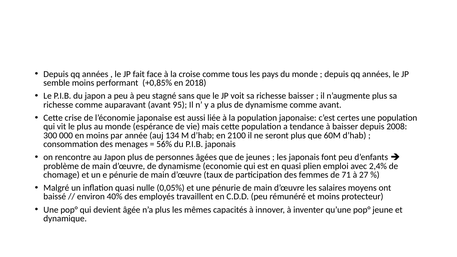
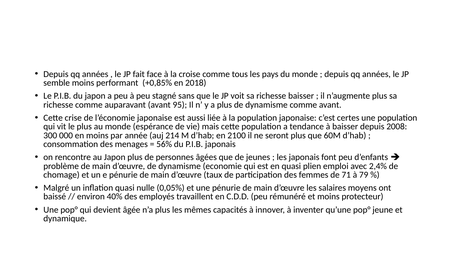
134: 134 -> 214
27: 27 -> 79
